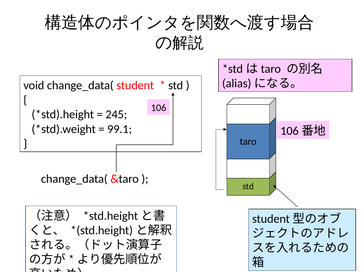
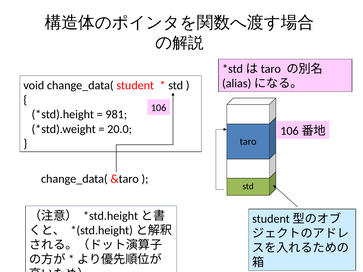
245: 245 -> 981
99.1: 99.1 -> 20.0
